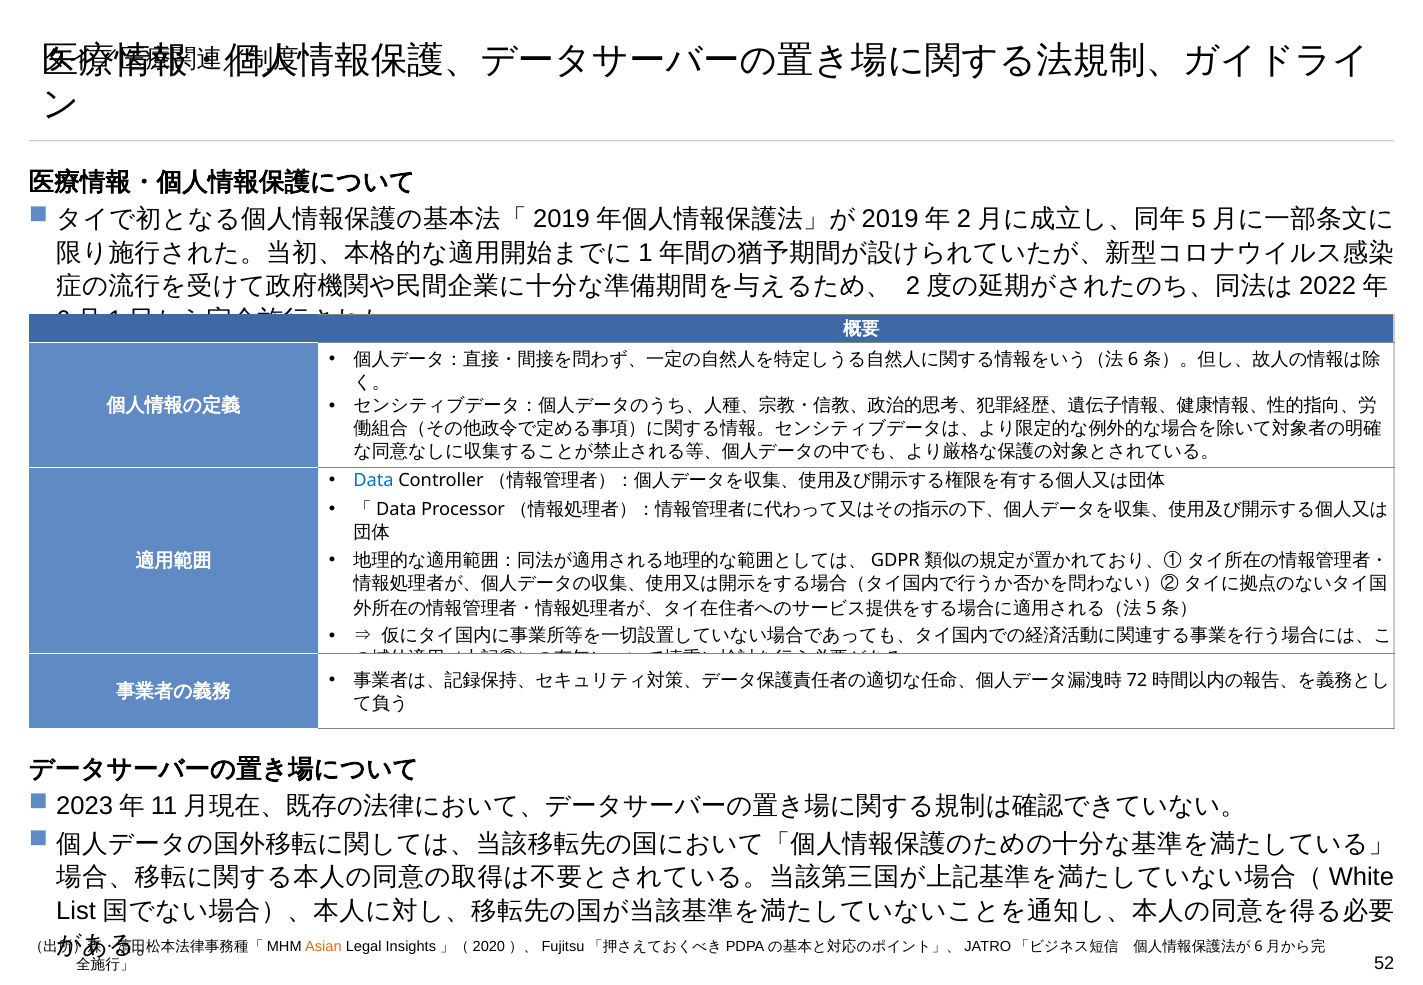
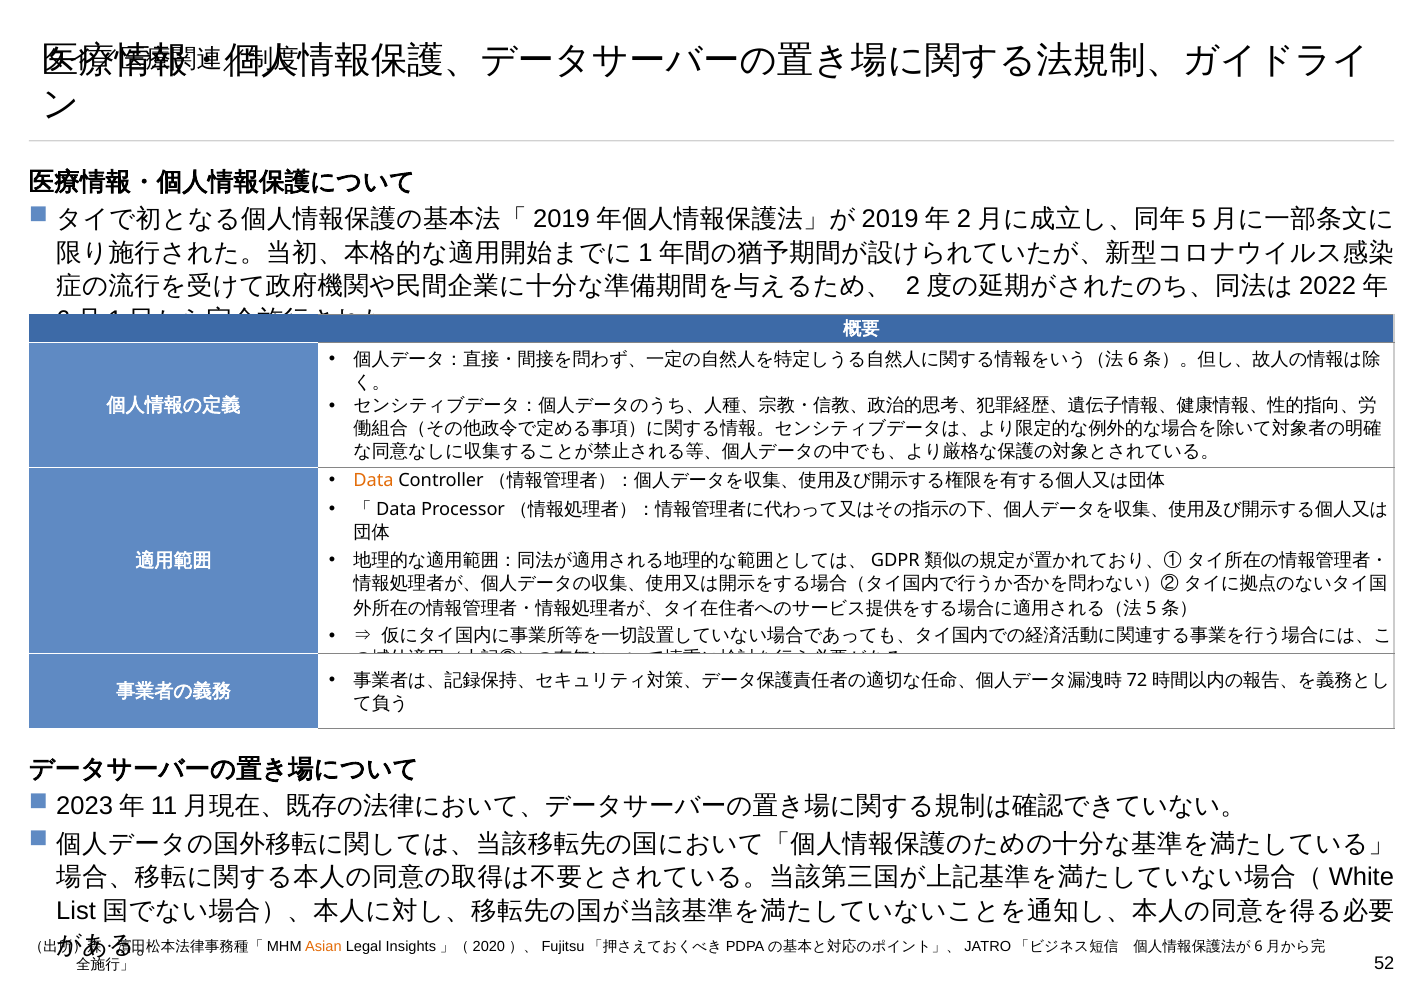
Data colour: blue -> orange
